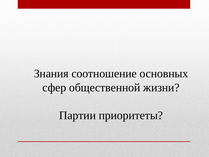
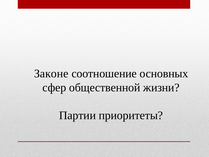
Знания: Знания -> Законе
